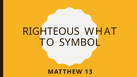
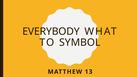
RIGHTEOUS: RIGHTEOUS -> EVERYBODY
